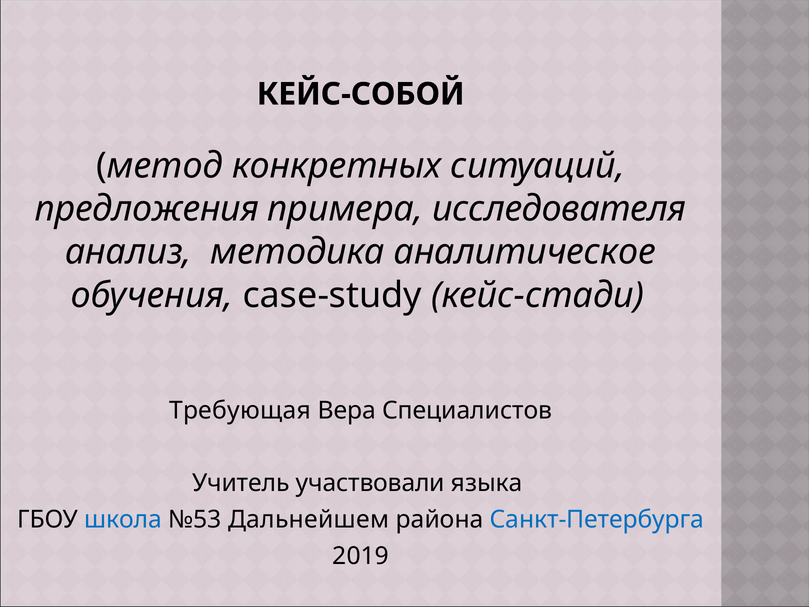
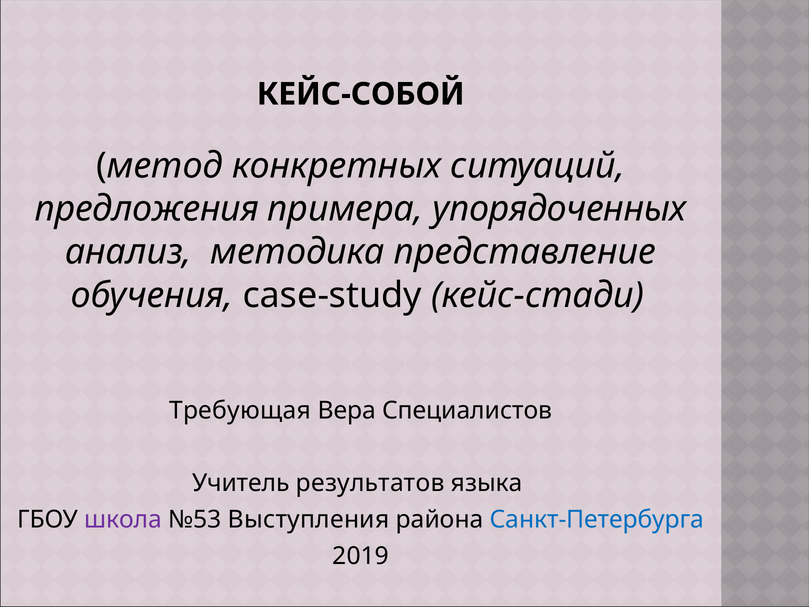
исследователя: исследователя -> упорядоченных
аналитическое: аналитическое -> представление
участвовали: участвовали -> результатов
школа colour: blue -> purple
Дальнейшем: Дальнейшем -> Выступления
